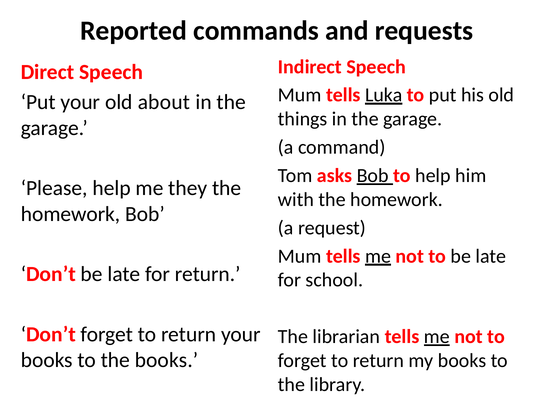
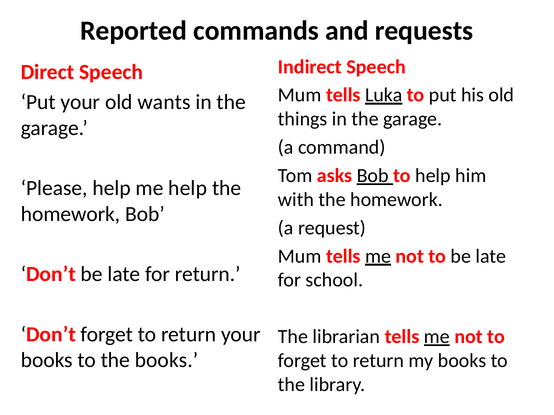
about: about -> wants
me they: they -> help
